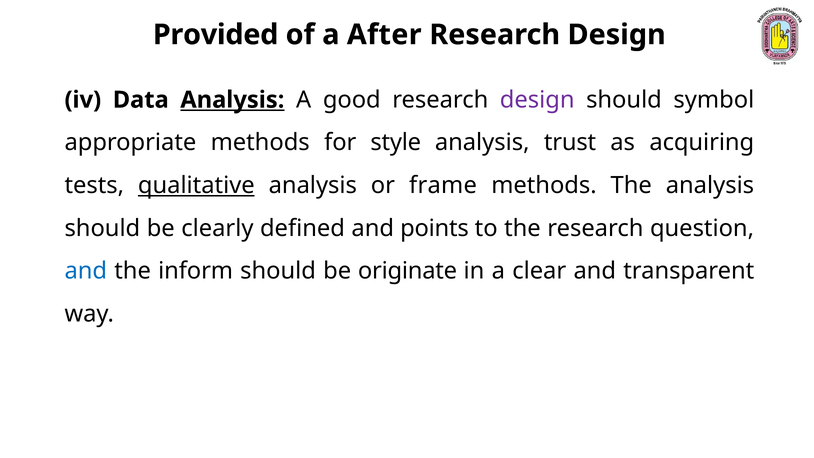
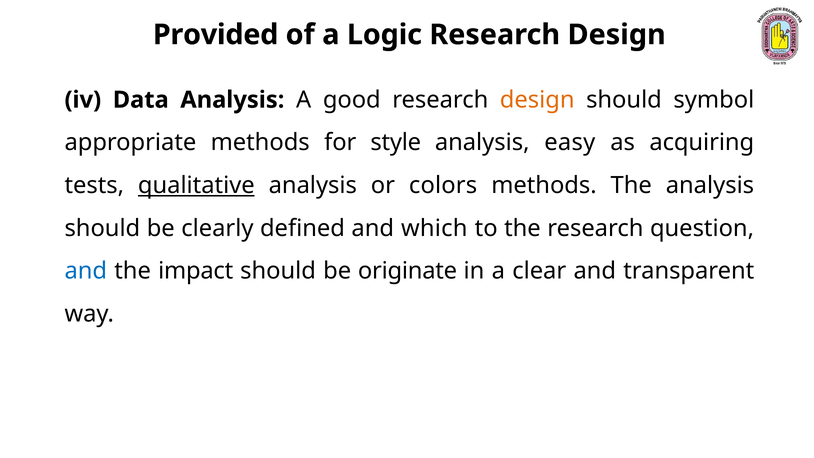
After: After -> Logic
Analysis at (232, 100) underline: present -> none
design at (537, 100) colour: purple -> orange
trust: trust -> easy
frame: frame -> colors
points: points -> which
inform: inform -> impact
